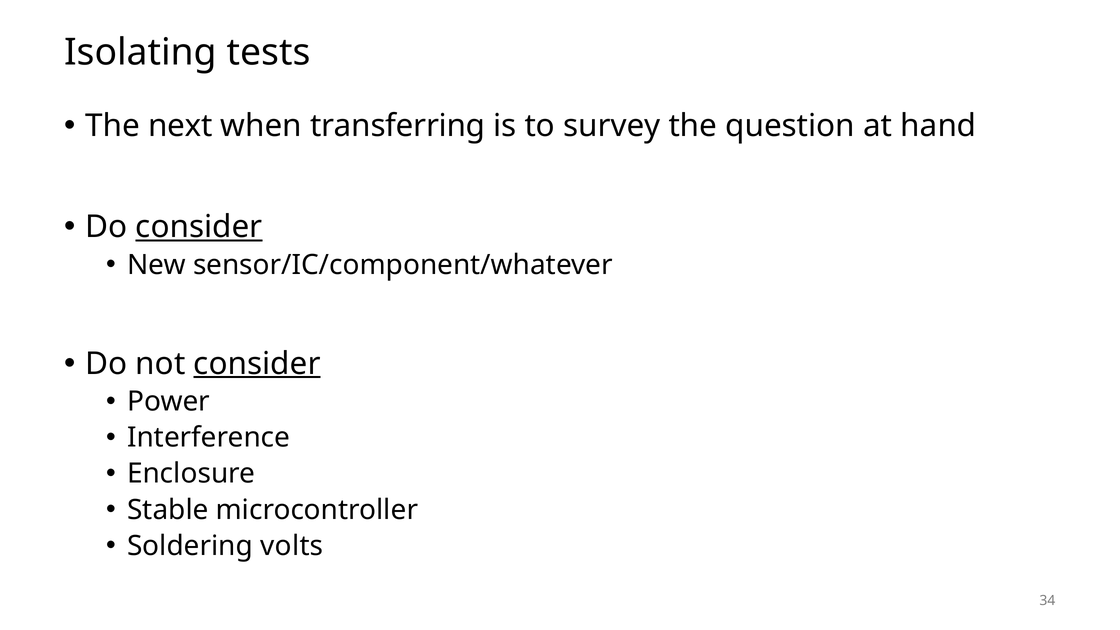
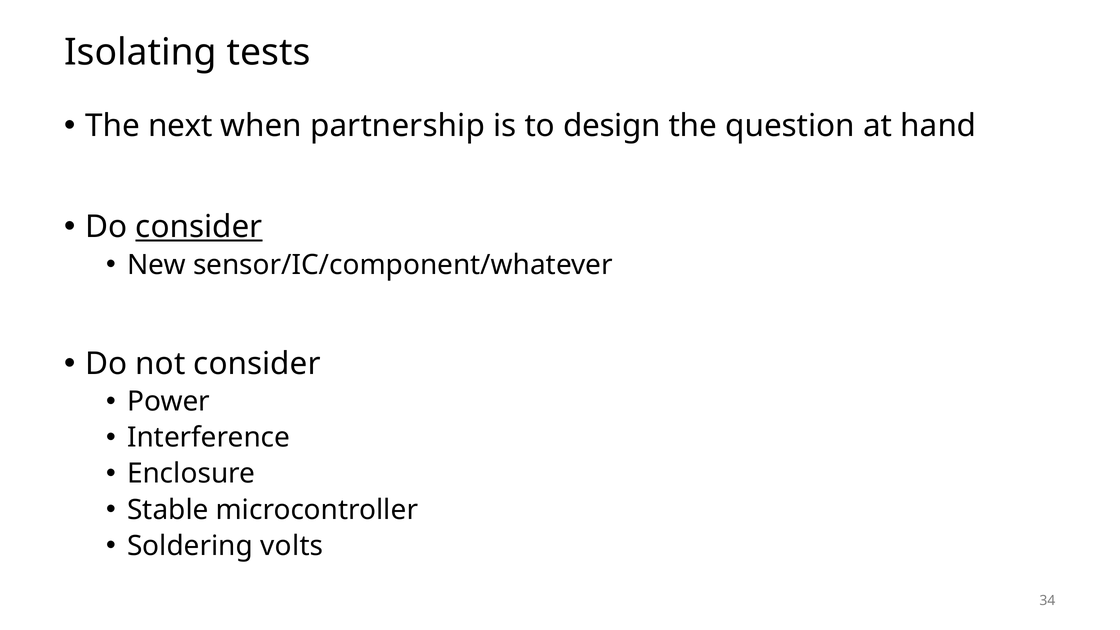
transferring: transferring -> partnership
survey: survey -> design
consider at (257, 364) underline: present -> none
